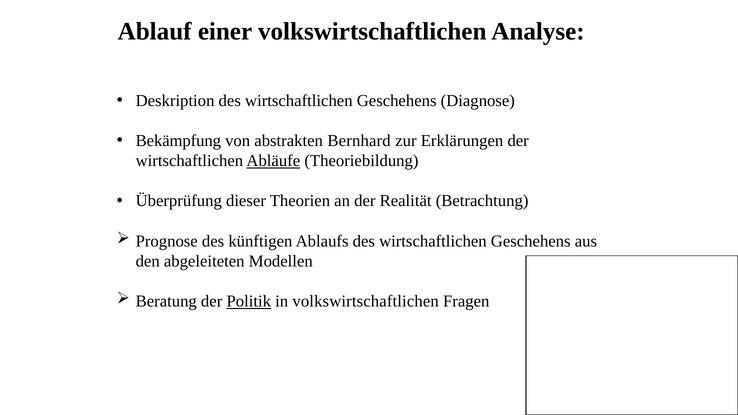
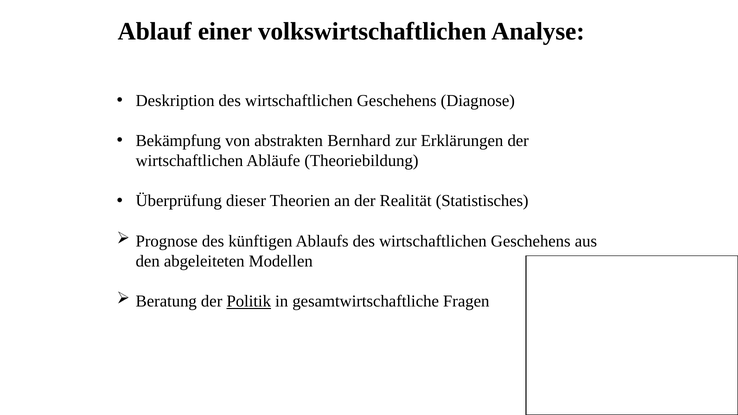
Abläufe underline: present -> none
Betrachtung: Betrachtung -> Statistisches
in volkswirtschaftlichen: volkswirtschaftlichen -> gesamtwirtschaftliche
